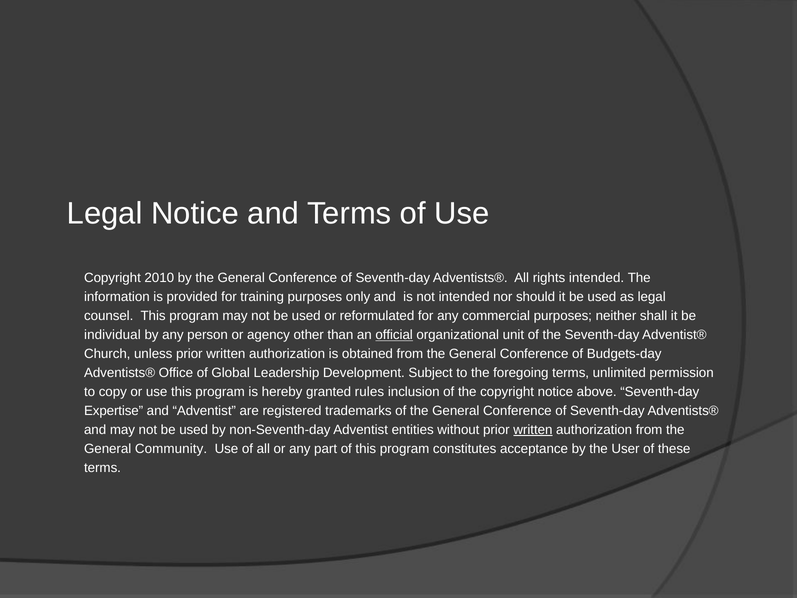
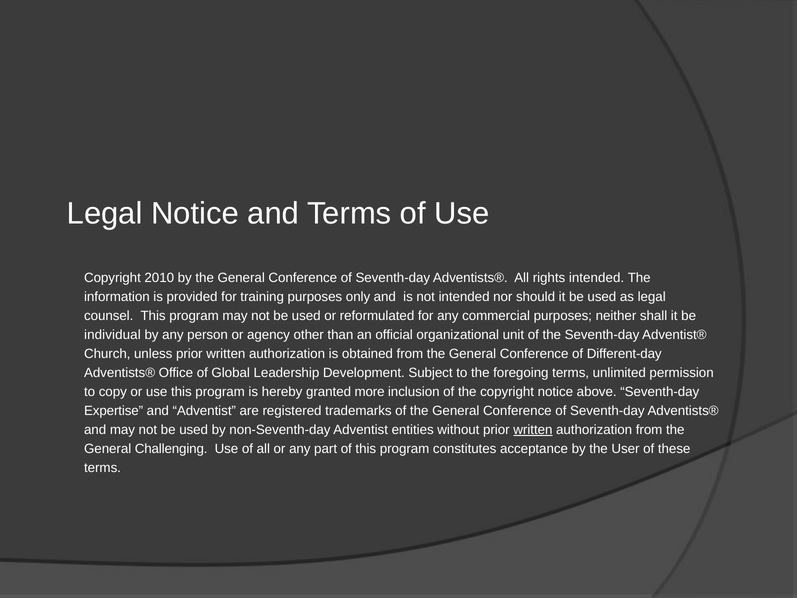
official underline: present -> none
Budgets-day: Budgets-day -> Different-day
rules: rules -> more
Community: Community -> Challenging
